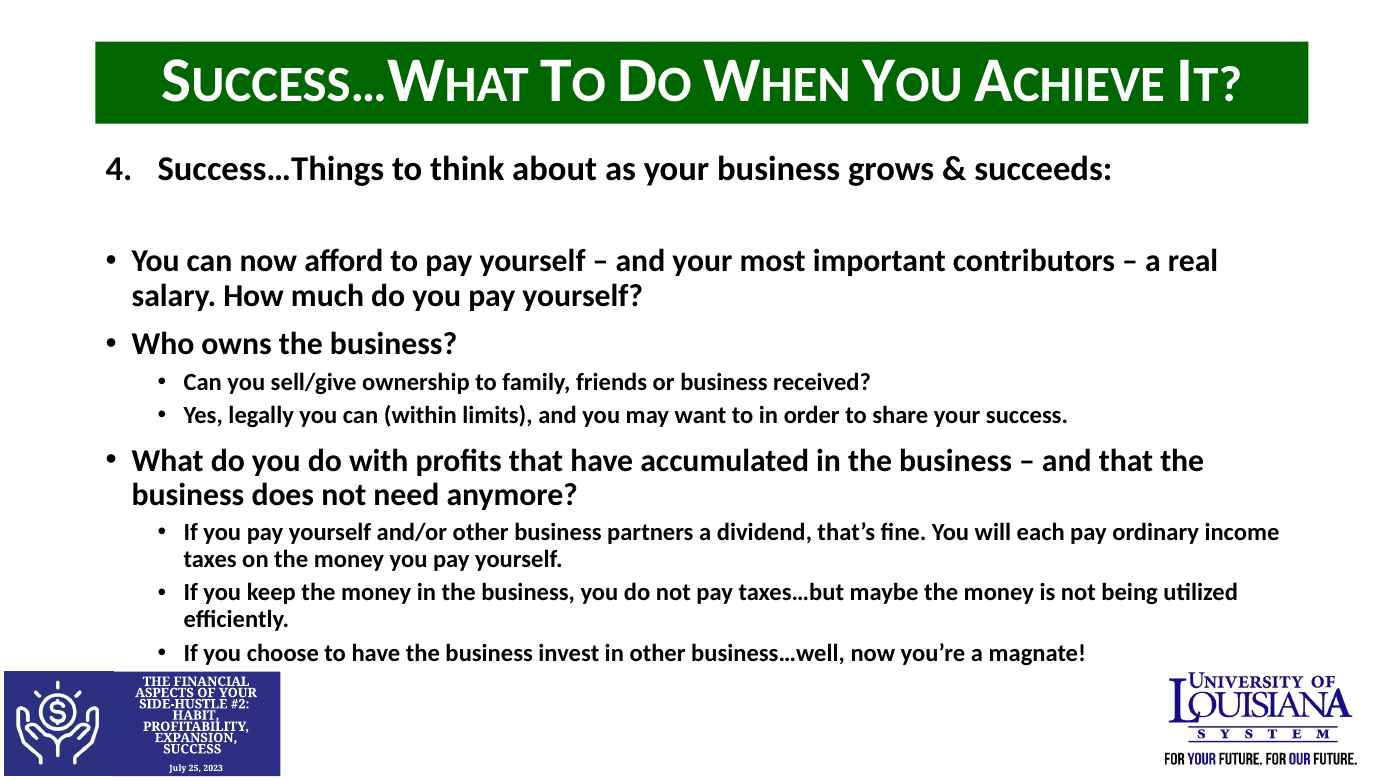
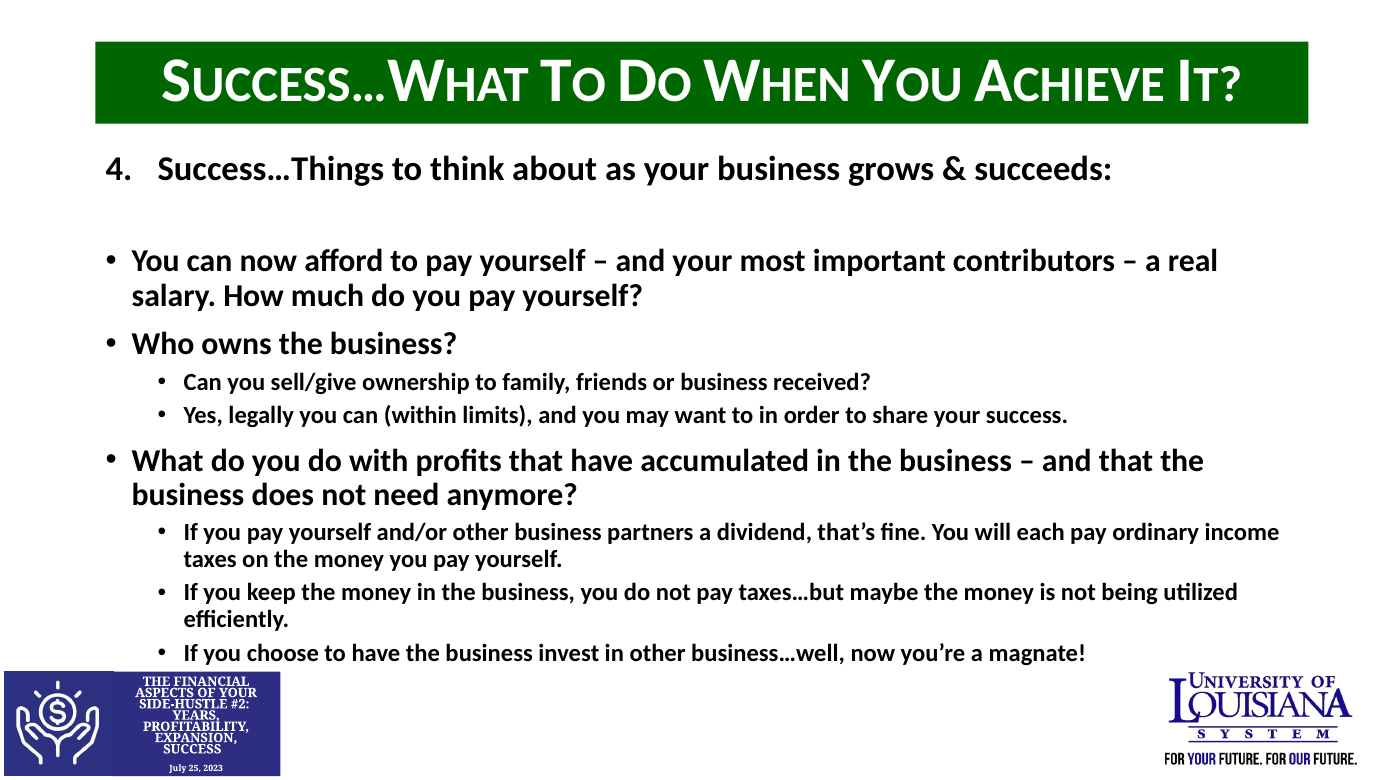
HABIT: HABIT -> YEARS
